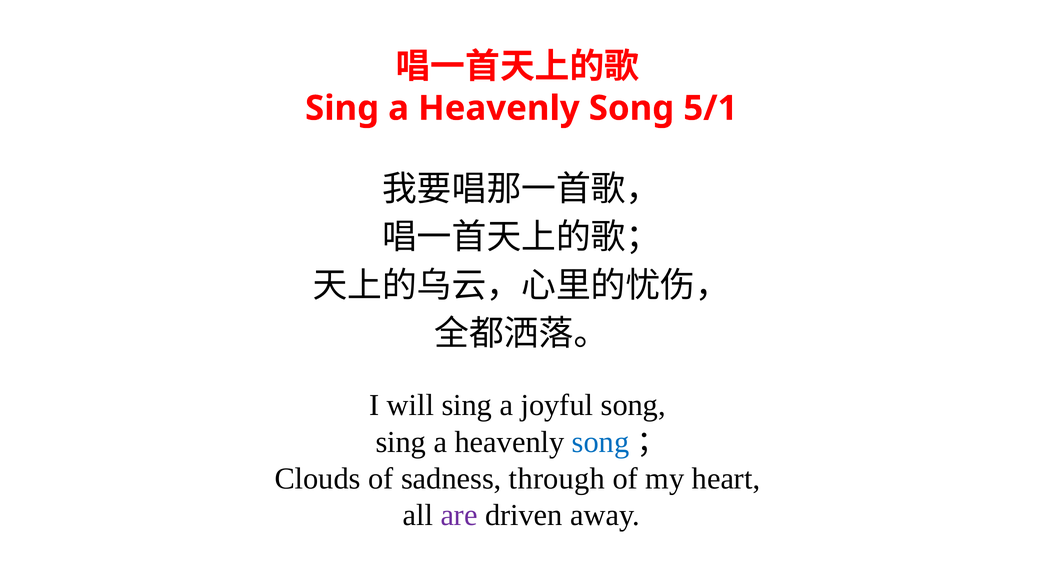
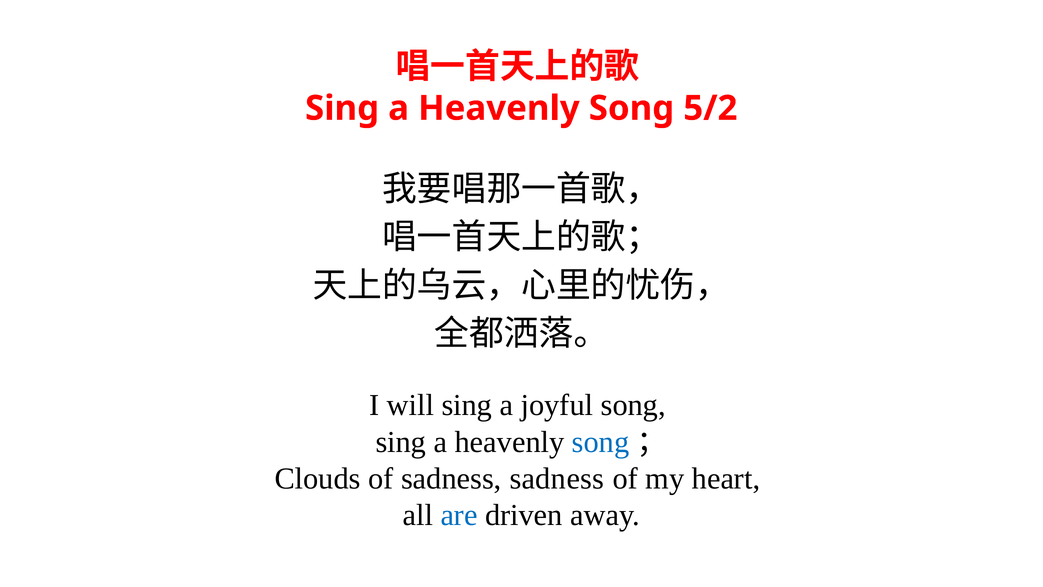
5/1: 5/1 -> 5/2
sadness through: through -> sadness
are colour: purple -> blue
